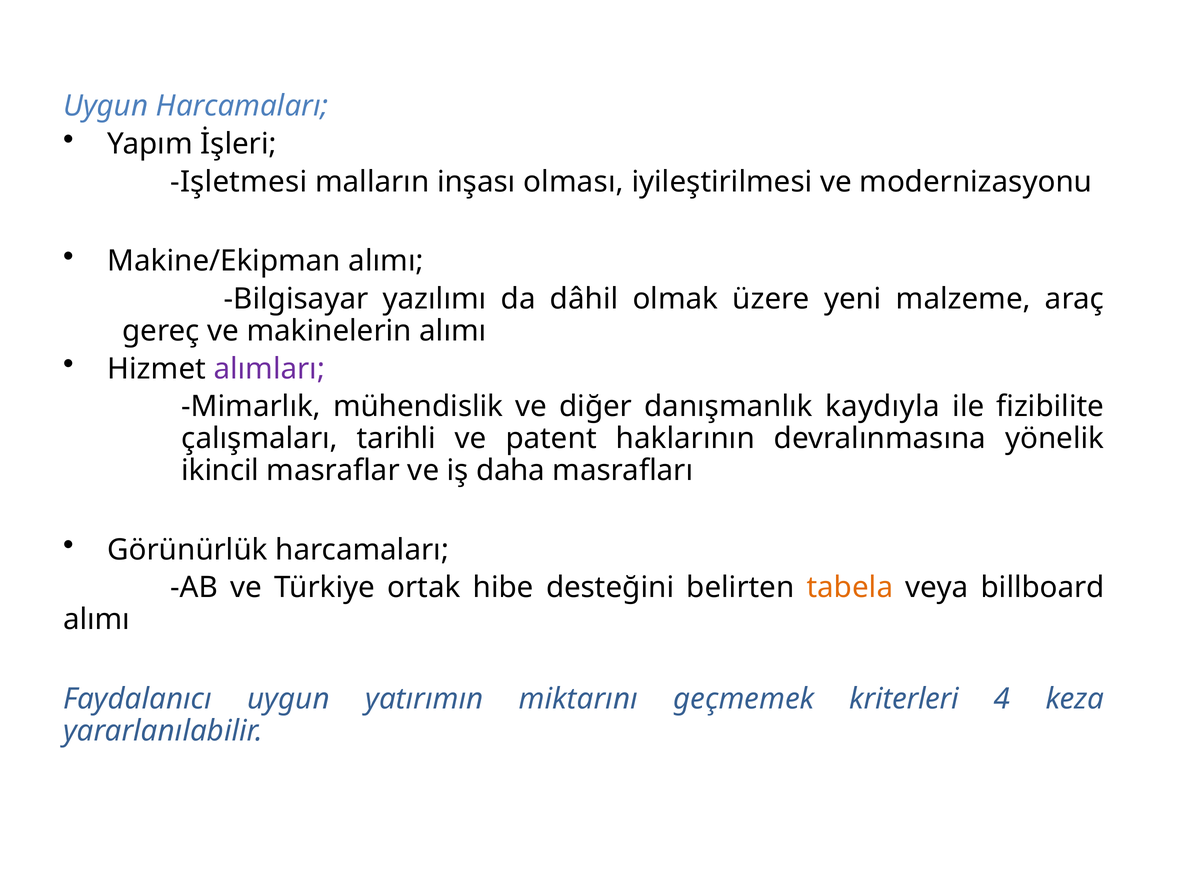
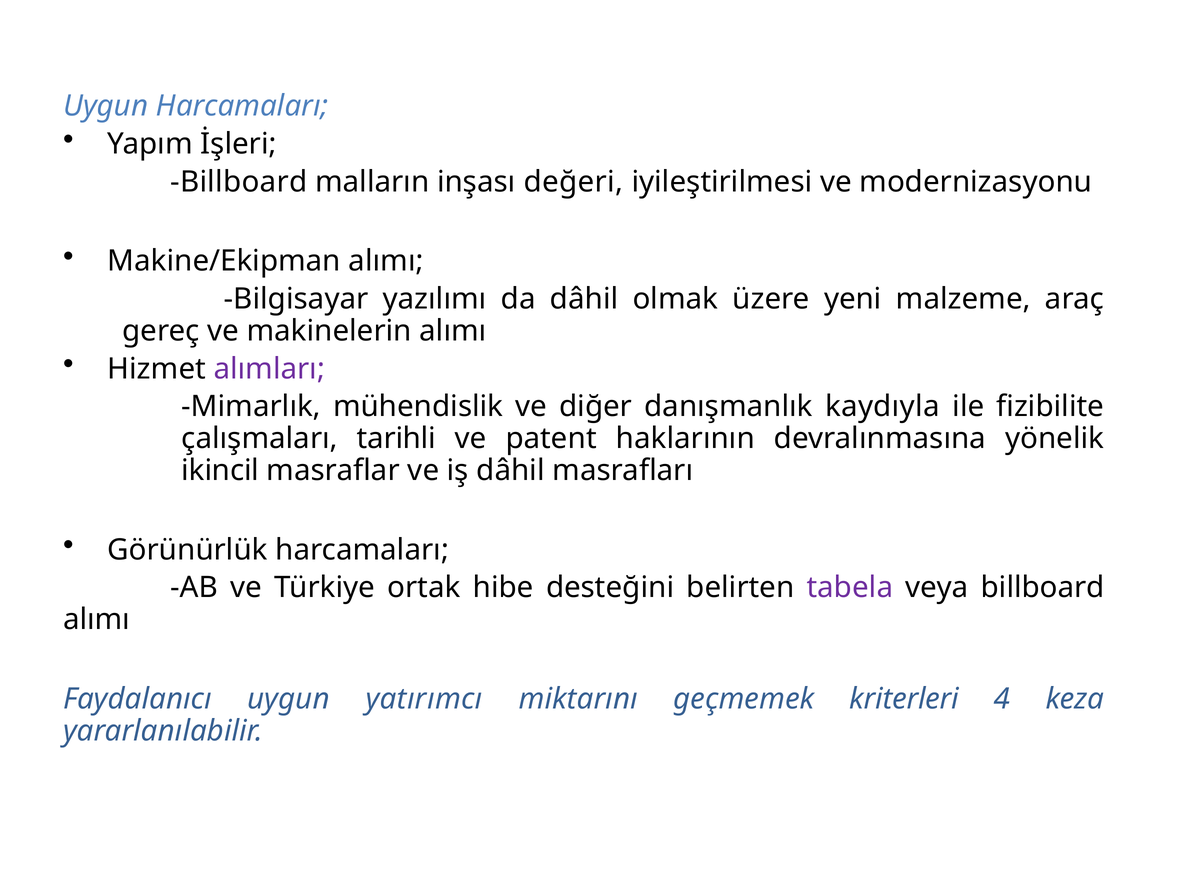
Işletmesi at (239, 182): Işletmesi -> Billboard
olması: olması -> değeri
iş daha: daha -> dâhil
tabela colour: orange -> purple
yatırımın: yatırımın -> yatırımcı
